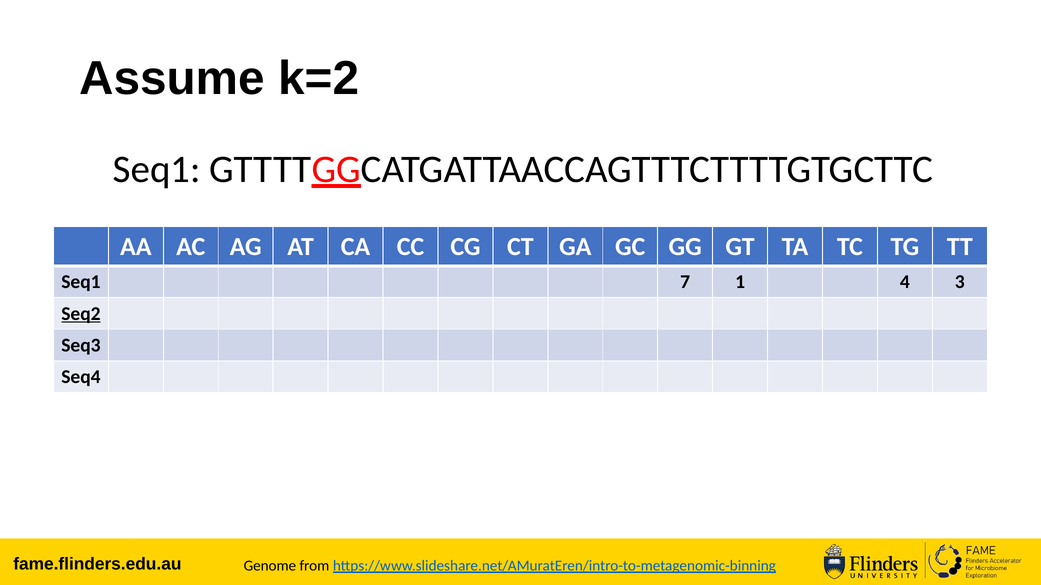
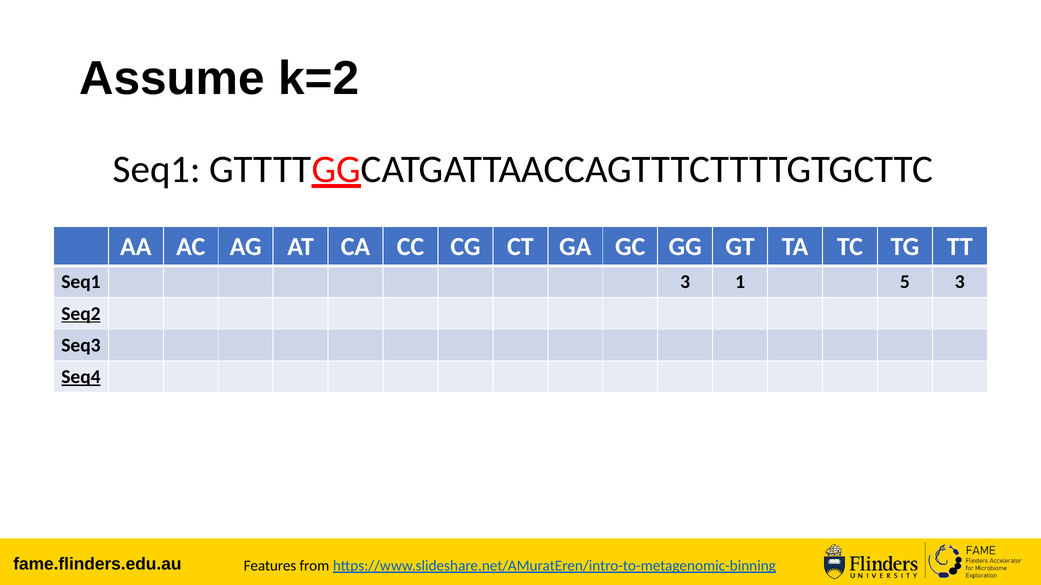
Seq1 7: 7 -> 3
4: 4 -> 5
Seq4 underline: none -> present
Genome: Genome -> Features
